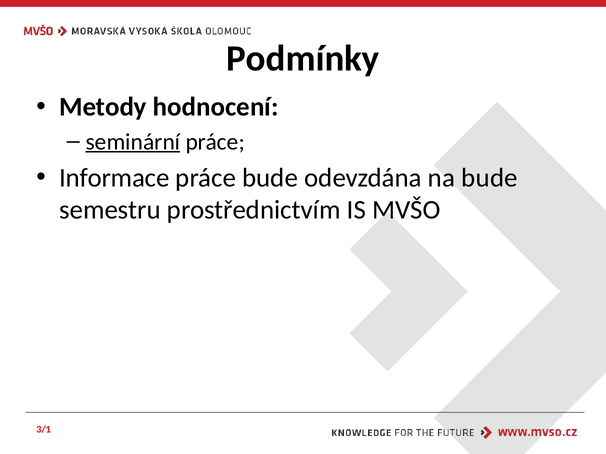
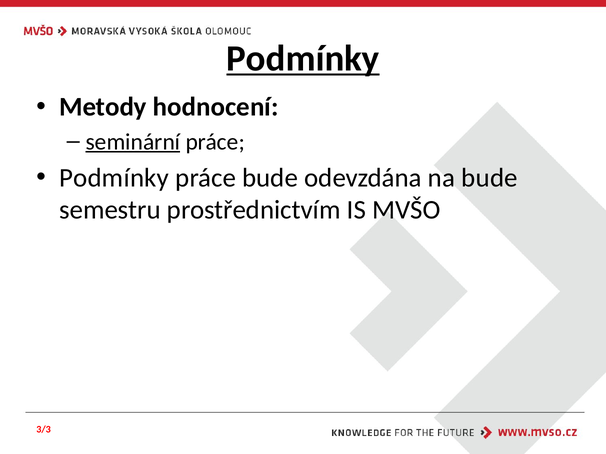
Podmínky at (303, 59) underline: none -> present
Informace at (114, 178): Informace -> Podmínky
3/1: 3/1 -> 3/3
